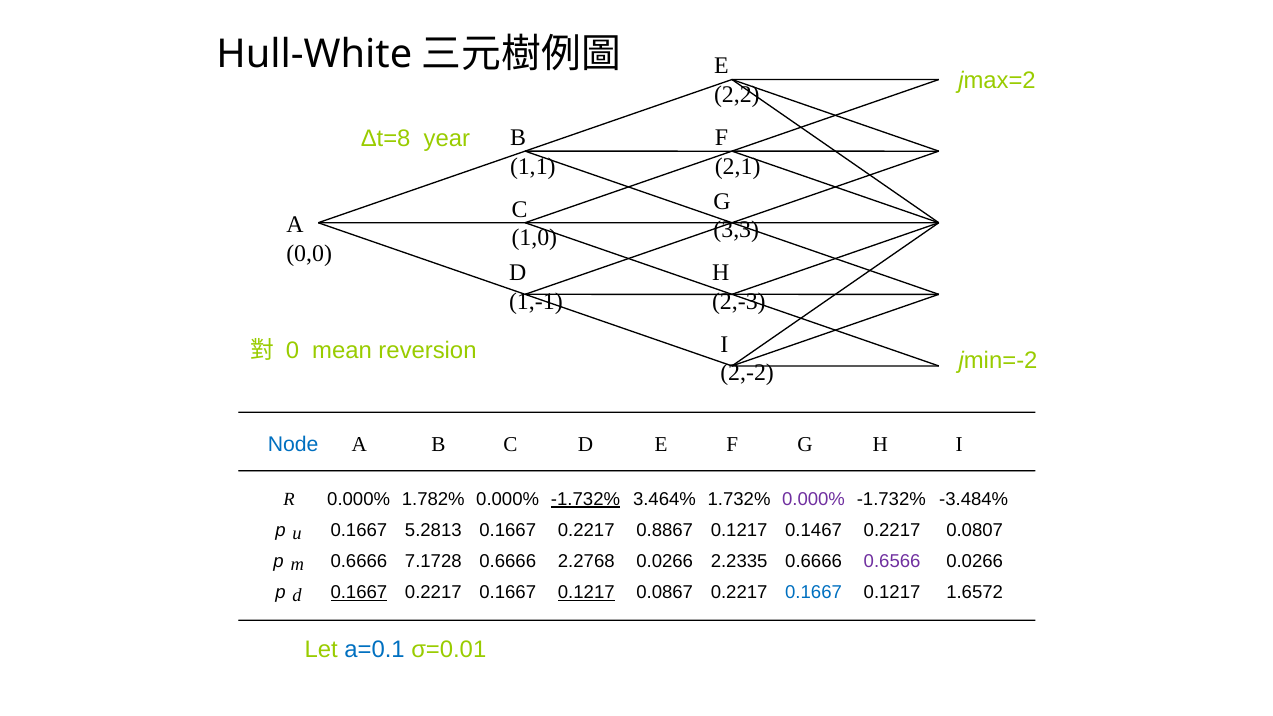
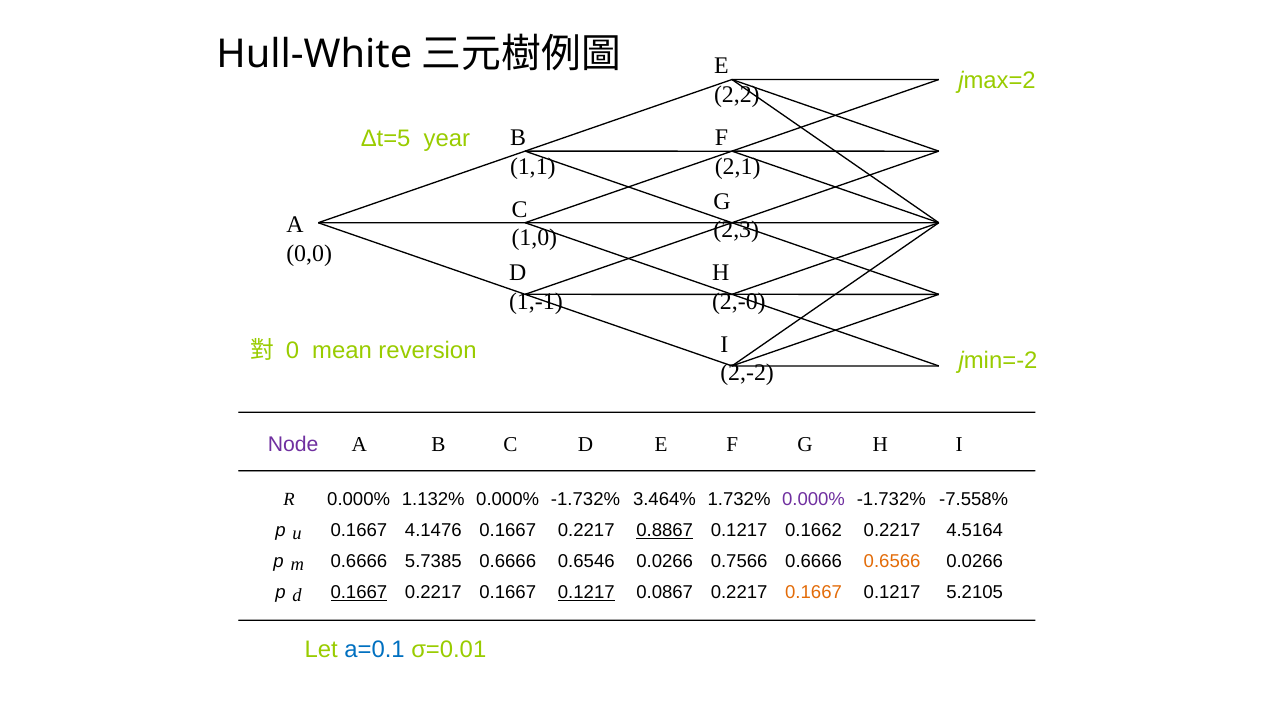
Δt=8: Δt=8 -> Δt=5
3,3: 3,3 -> 2,3
2,-3: 2,-3 -> 2,-0
Node colour: blue -> purple
1.782%: 1.782% -> 1.132%
-1.732% at (586, 499) underline: present -> none
-3.484%: -3.484% -> -7.558%
5.2813: 5.2813 -> 4.1476
0.8867 underline: none -> present
0.1467: 0.1467 -> 0.1662
0.0807: 0.0807 -> 4.5164
7.1728: 7.1728 -> 5.7385
2.2768: 2.2768 -> 0.6546
2.2335: 2.2335 -> 0.7566
0.6566 colour: purple -> orange
0.1667 at (814, 593) colour: blue -> orange
1.6572: 1.6572 -> 5.2105
